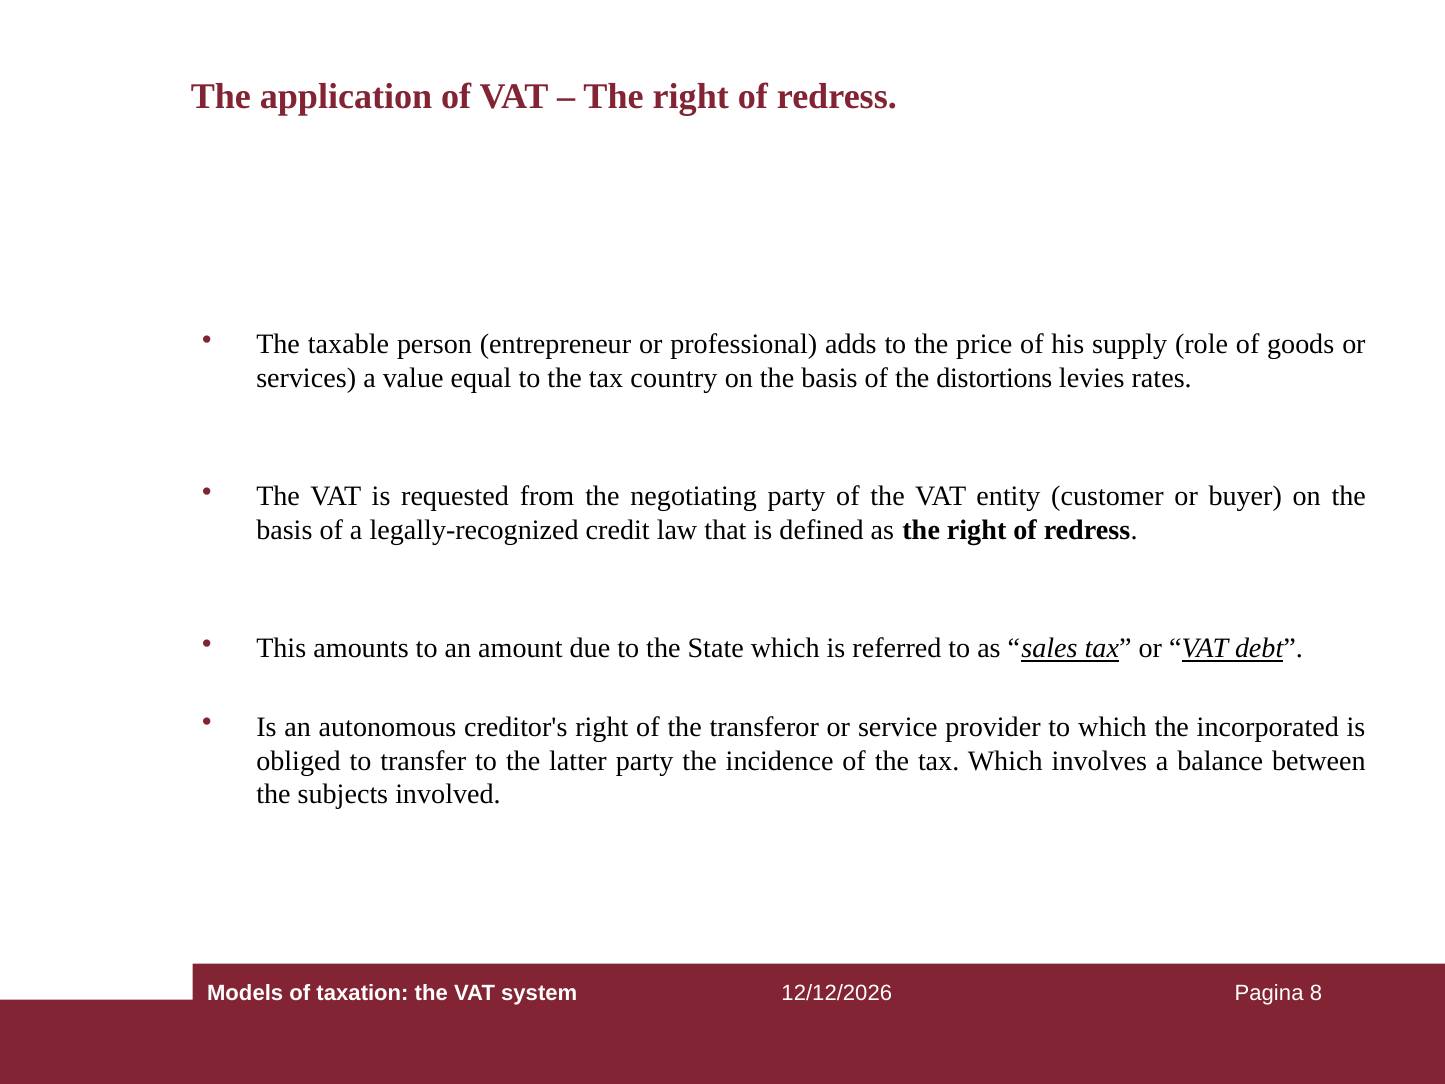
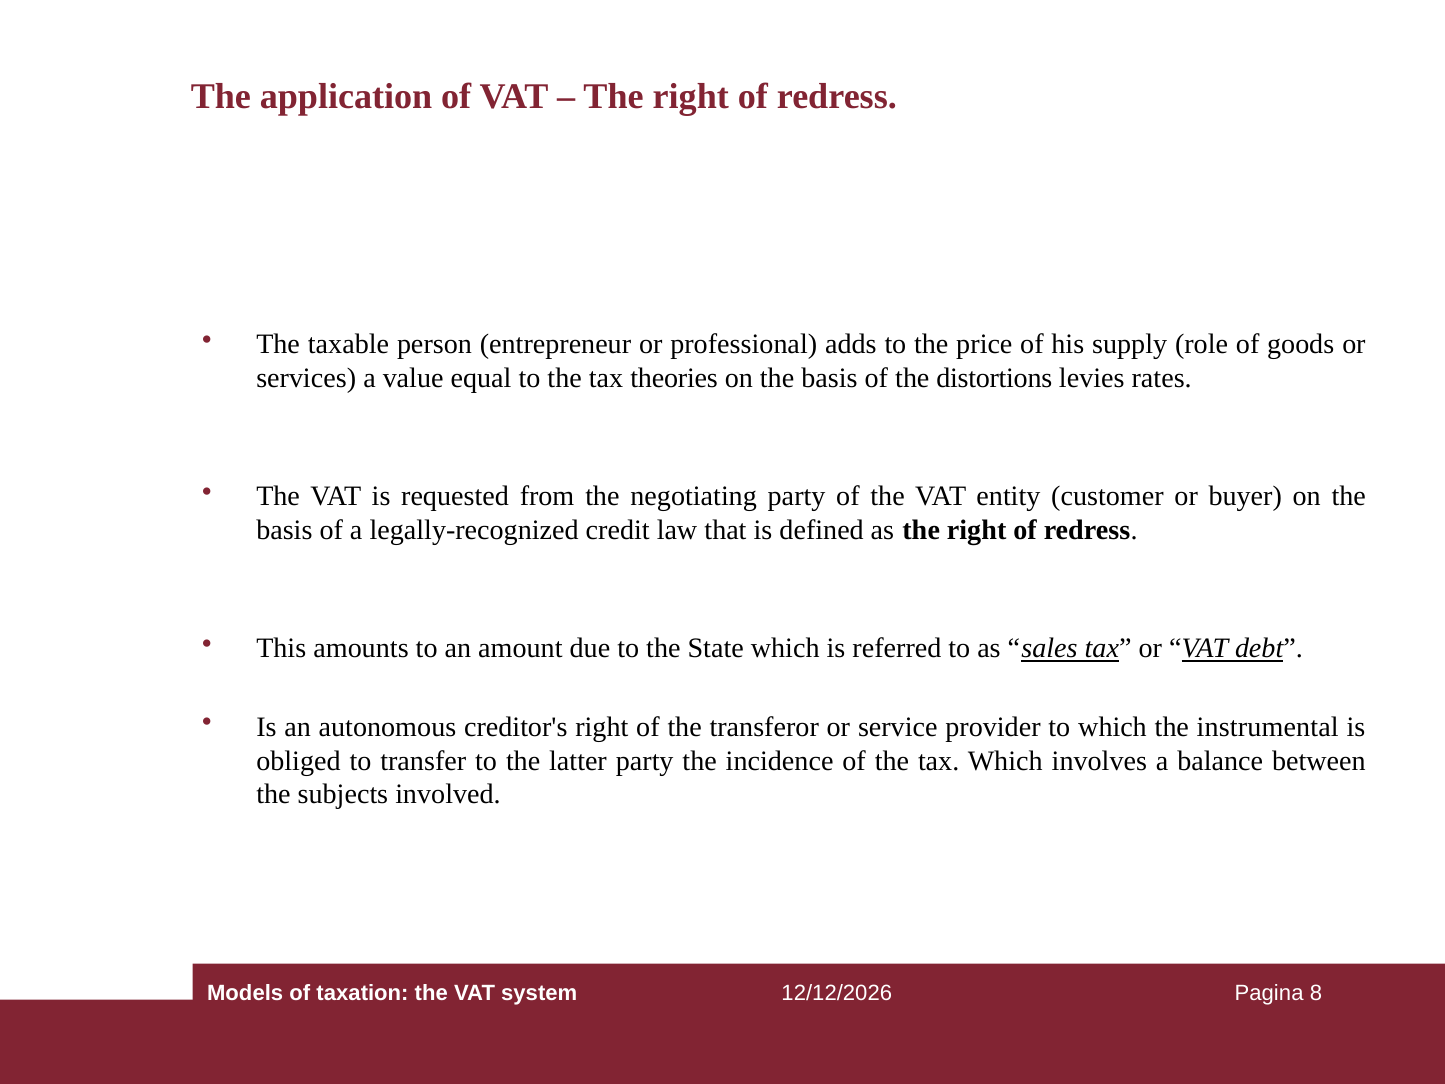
country: country -> theories
incorporated: incorporated -> instrumental
